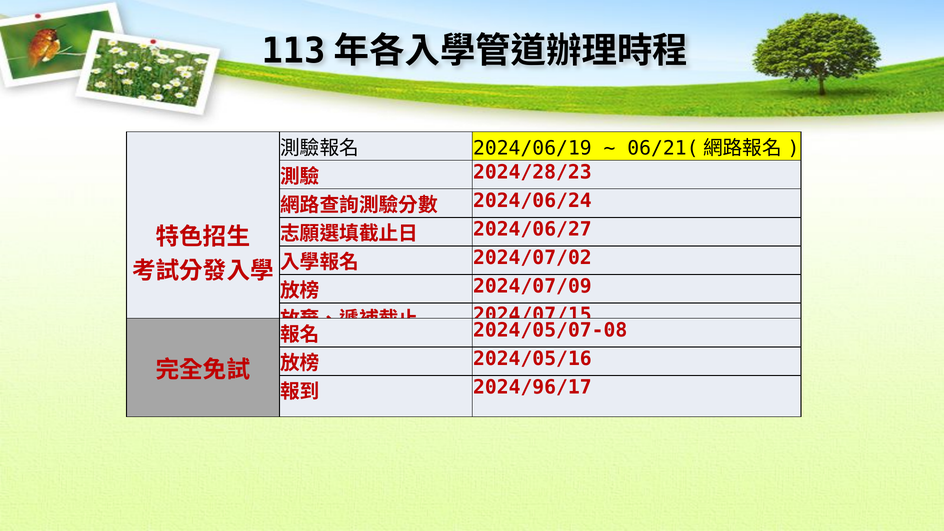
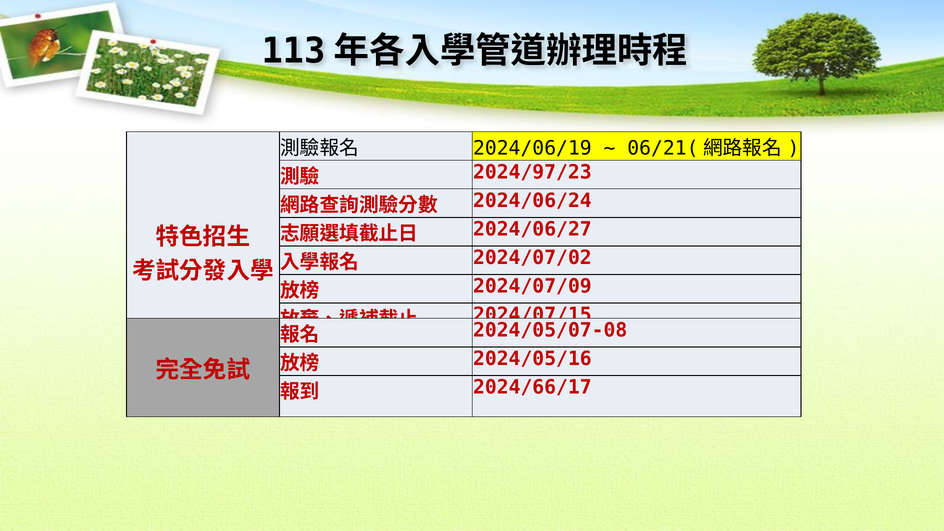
2024/28/23: 2024/28/23 -> 2024/97/23
2024/96/17: 2024/96/17 -> 2024/66/17
